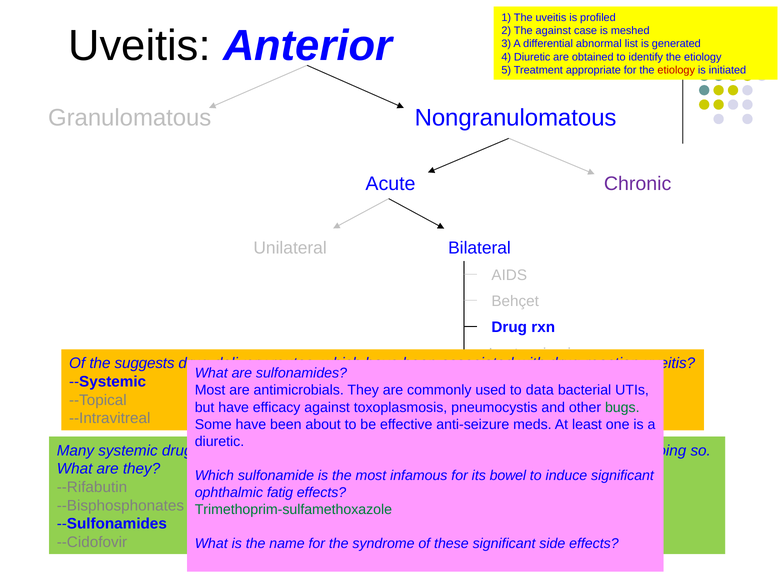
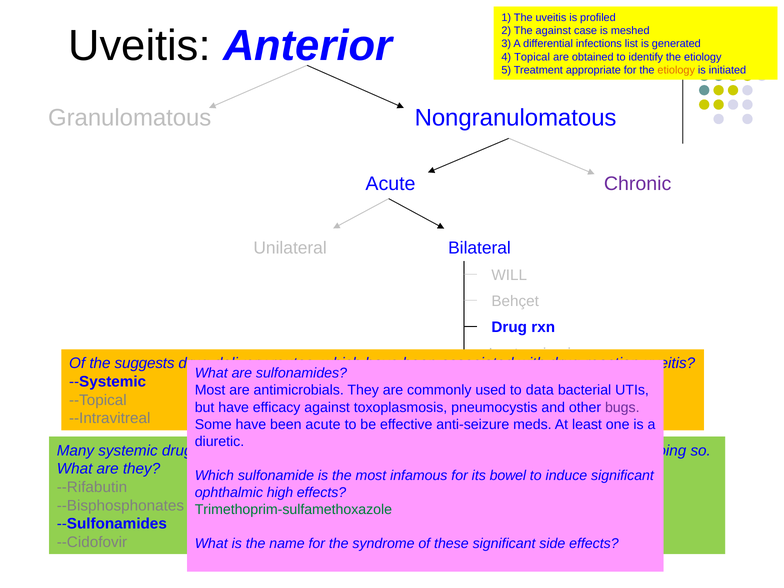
abnormal: abnormal -> infections
4 Diuretic: Diuretic -> Topical
etiology at (676, 70) colour: red -> orange
AIDS: AIDS -> WILL
bugs colour: green -> purple
been about: about -> acute
fatig: fatig -> high
